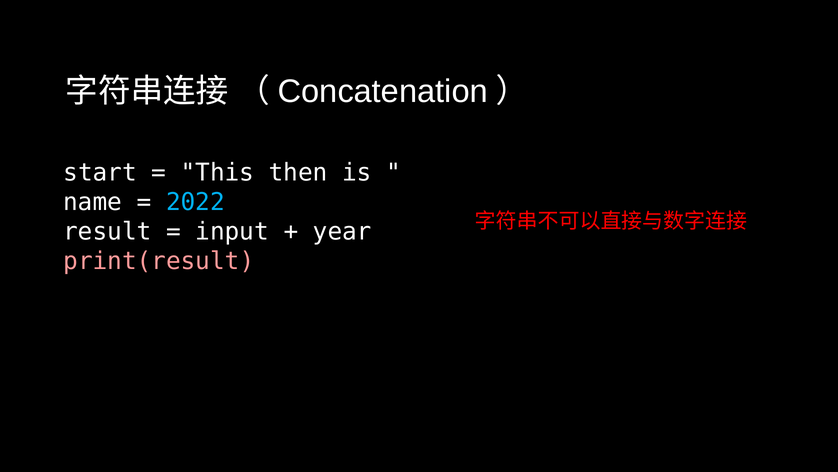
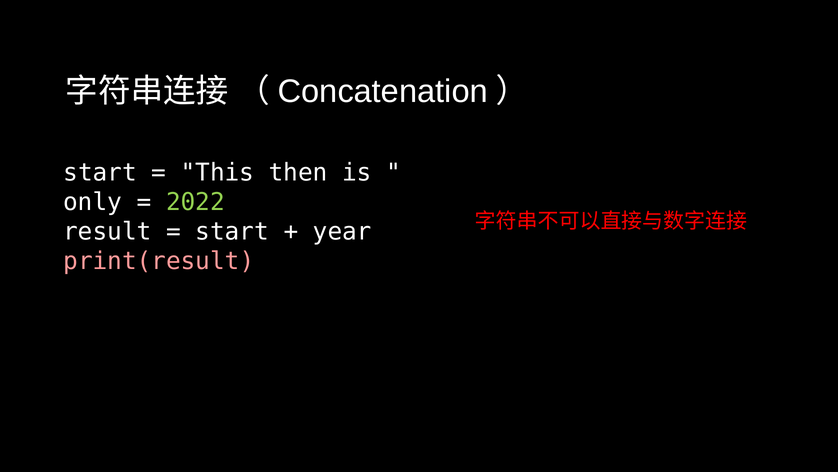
name: name -> only
2022 colour: light blue -> light green
input at (232, 231): input -> start
